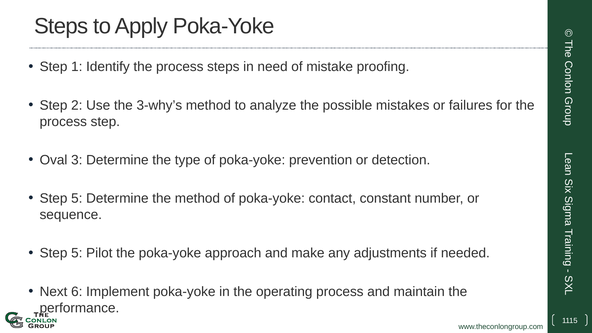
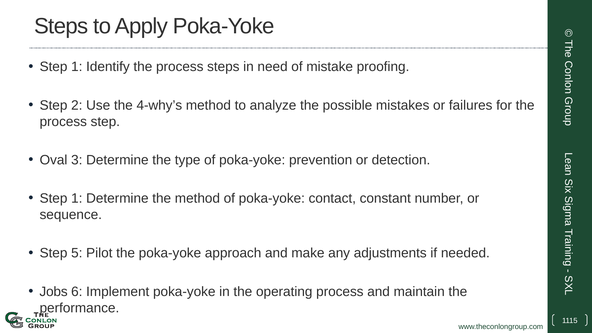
3-why’s: 3-why’s -> 4-why’s
5 at (77, 198): 5 -> 1
Next: Next -> Jobs
